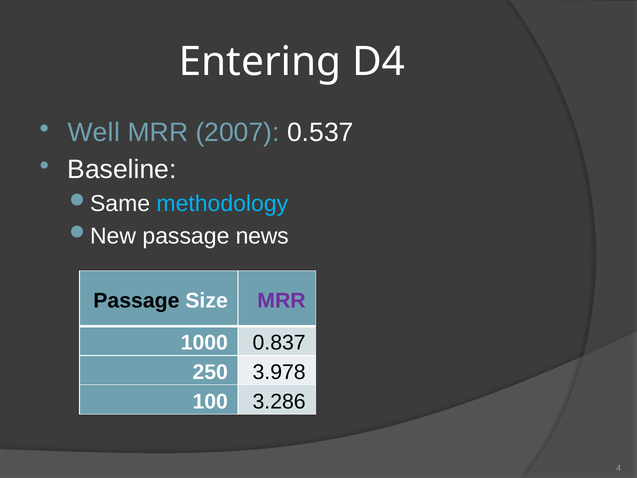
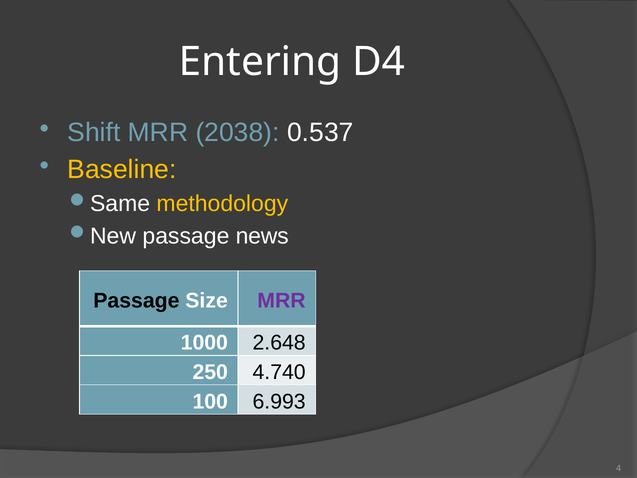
Well: Well -> Shift
2007: 2007 -> 2038
Baseline colour: white -> yellow
methodology colour: light blue -> yellow
0.837: 0.837 -> 2.648
3.978: 3.978 -> 4.740
3.286: 3.286 -> 6.993
